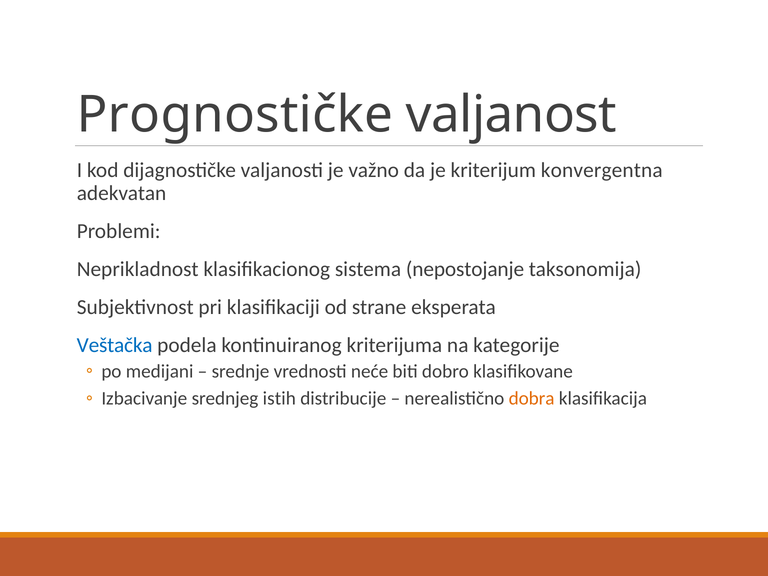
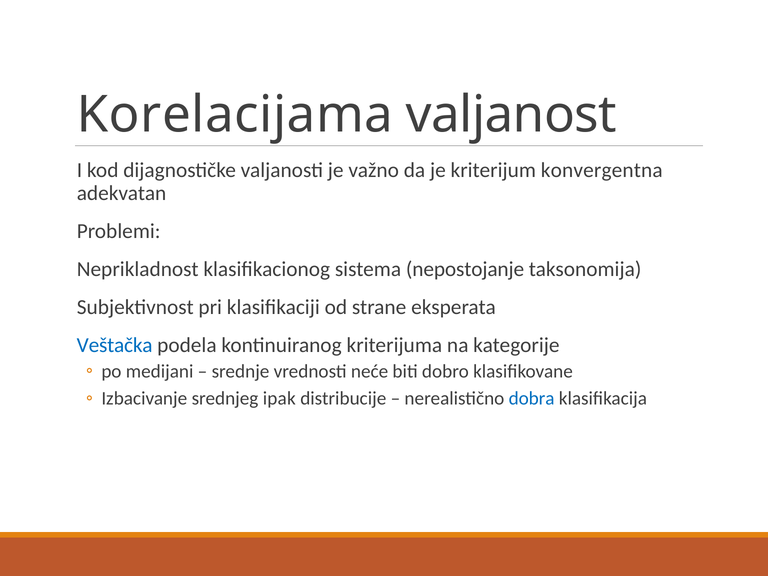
Prognostičke: Prognostičke -> Korelacijama
istih: istih -> ipak
dobra colour: orange -> blue
